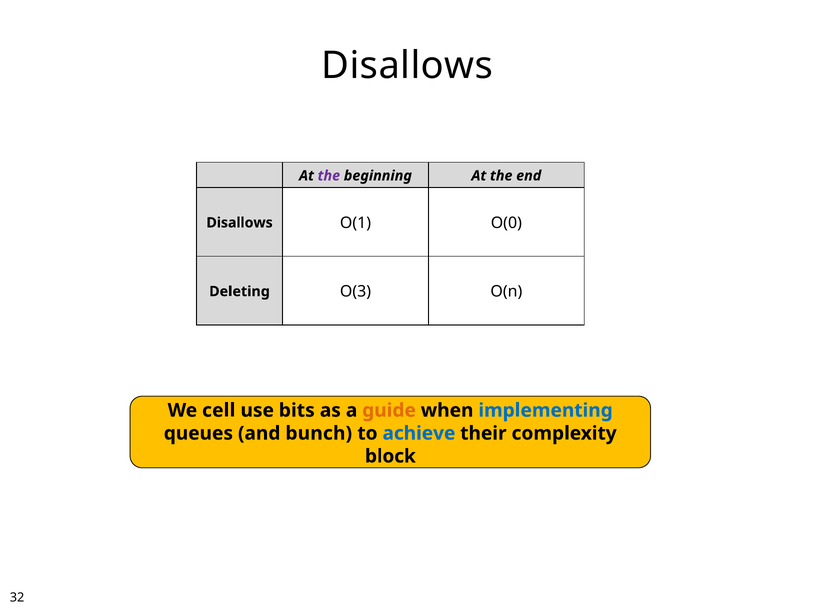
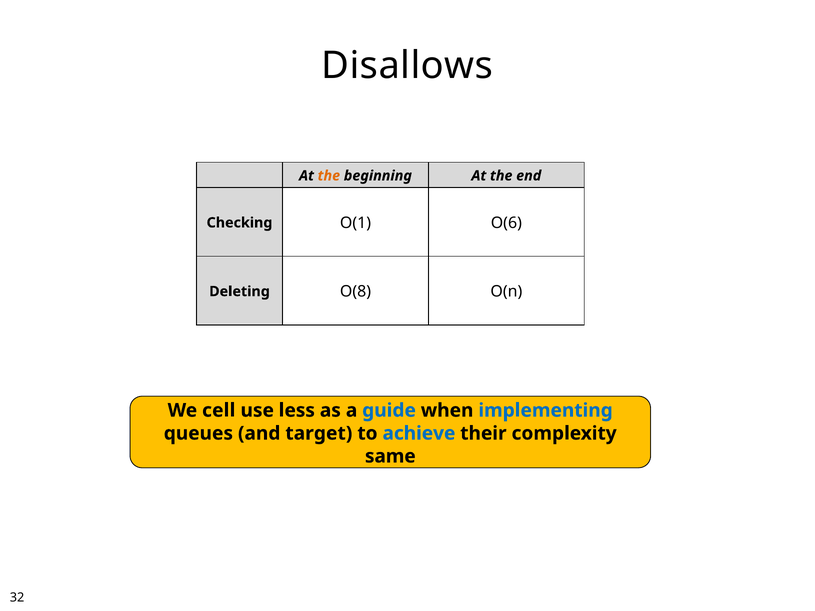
the at (329, 176) colour: purple -> orange
Disallows at (240, 223): Disallows -> Checking
O(0: O(0 -> O(6
O(3: O(3 -> O(8
bits: bits -> less
guide colour: orange -> blue
bunch: bunch -> target
block: block -> same
